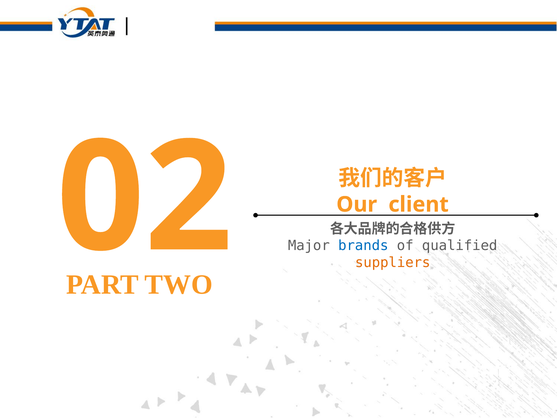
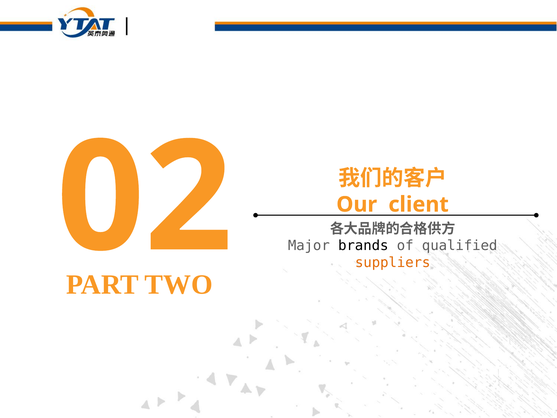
brands colour: blue -> black
